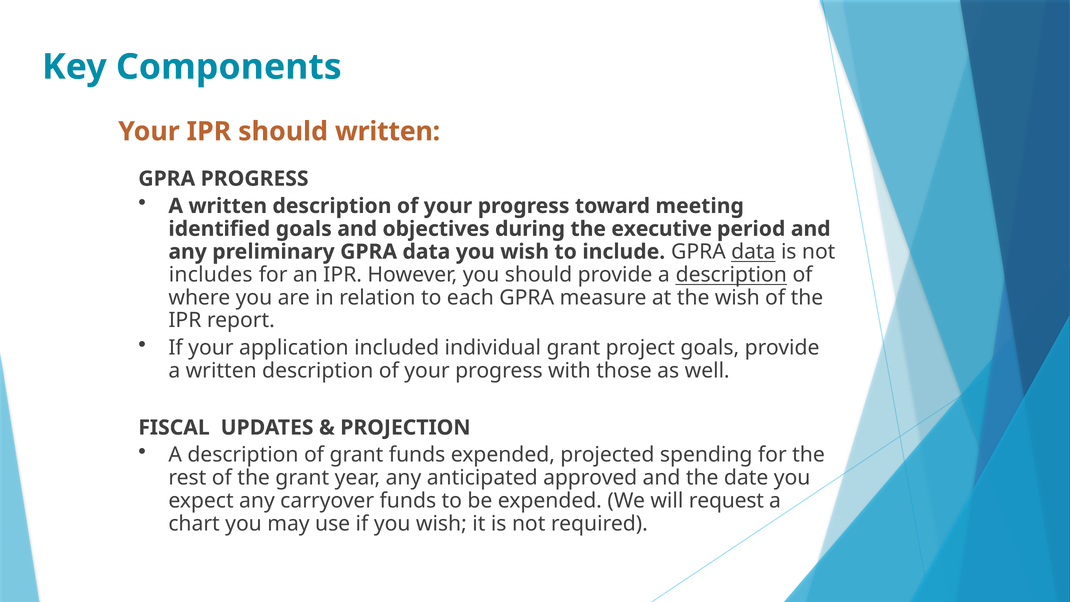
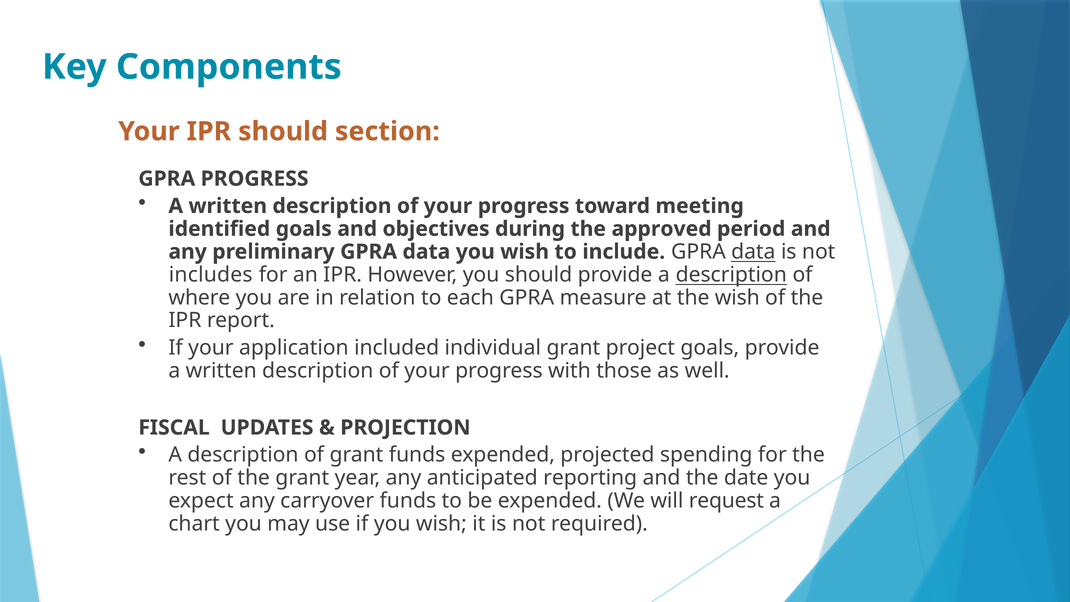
should written: written -> section
executive: executive -> approved
approved: approved -> reporting
